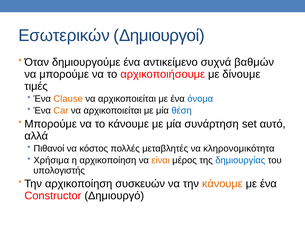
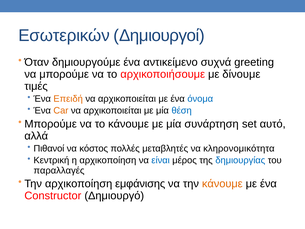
βαθμών: βαθμών -> greeting
Clause: Clause -> Επειδή
Χρήσιμα: Χρήσιμα -> Κεντρική
είναι colour: orange -> blue
υπολογιστής: υπολογιστής -> παραλλαγές
συσκευών: συσκευών -> εμφάνισης
